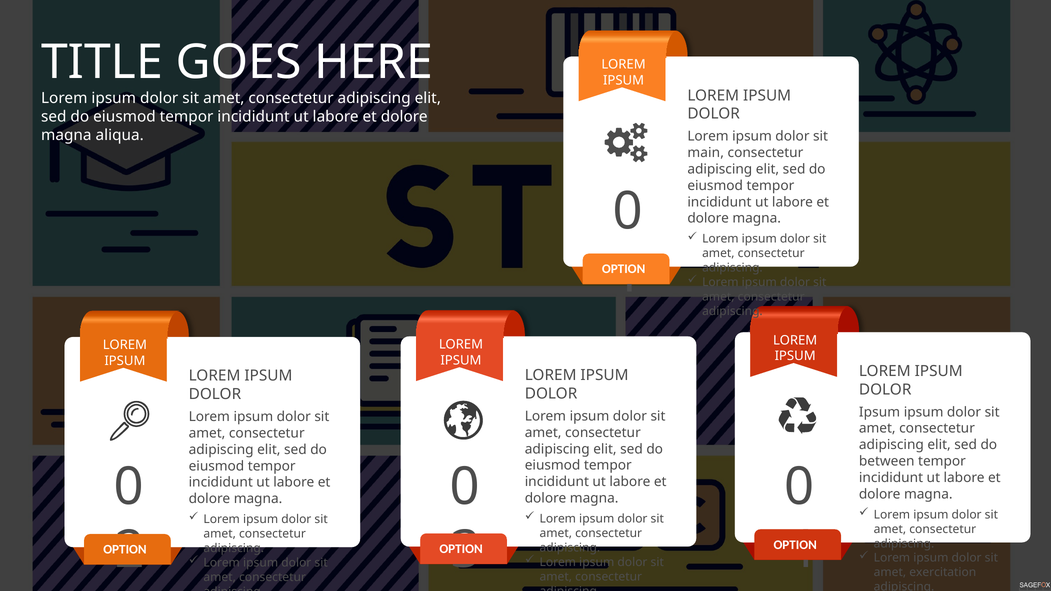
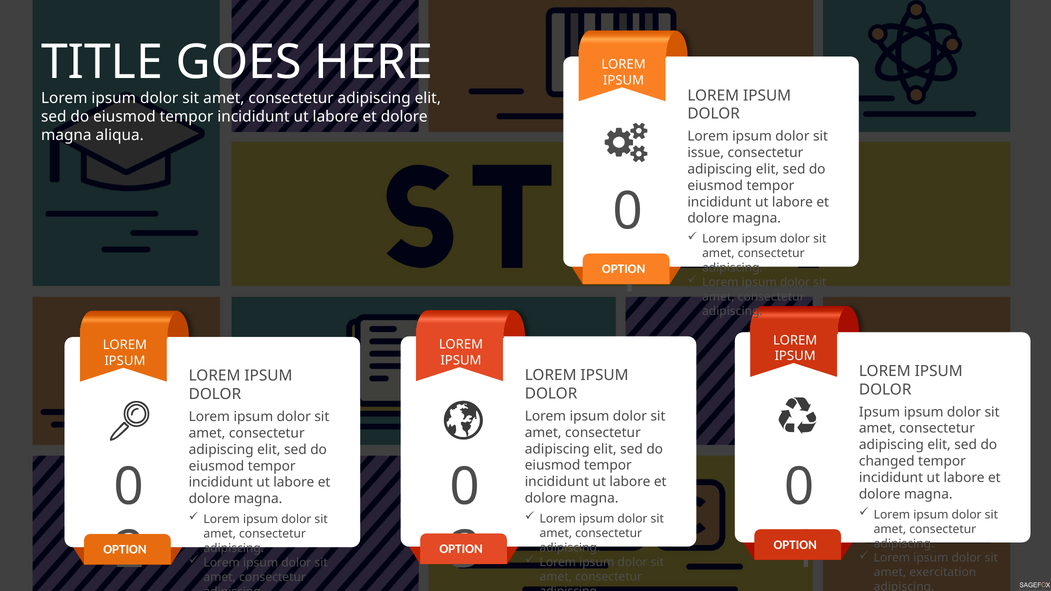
main: main -> issue
between: between -> changed
